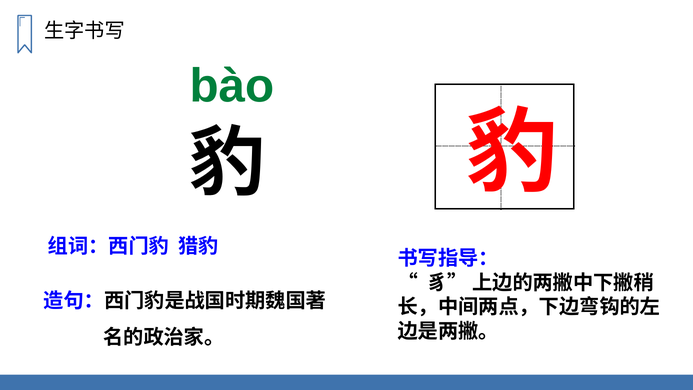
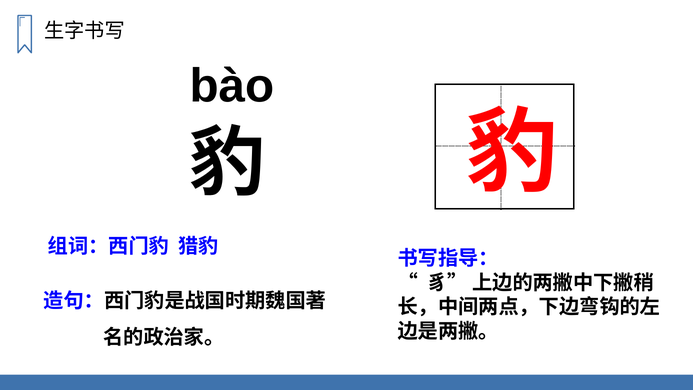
bào colour: green -> black
